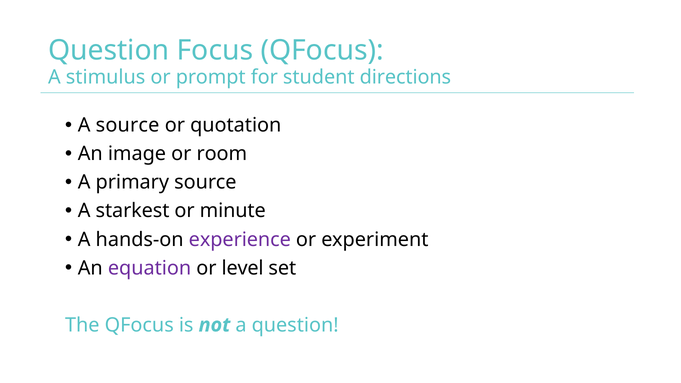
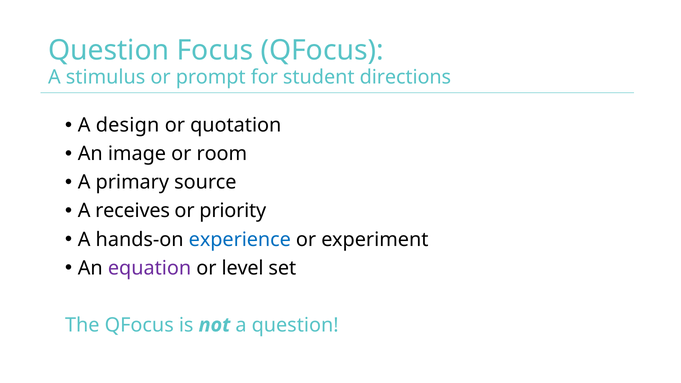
A source: source -> design
starkest: starkest -> receives
minute: minute -> priority
experience colour: purple -> blue
